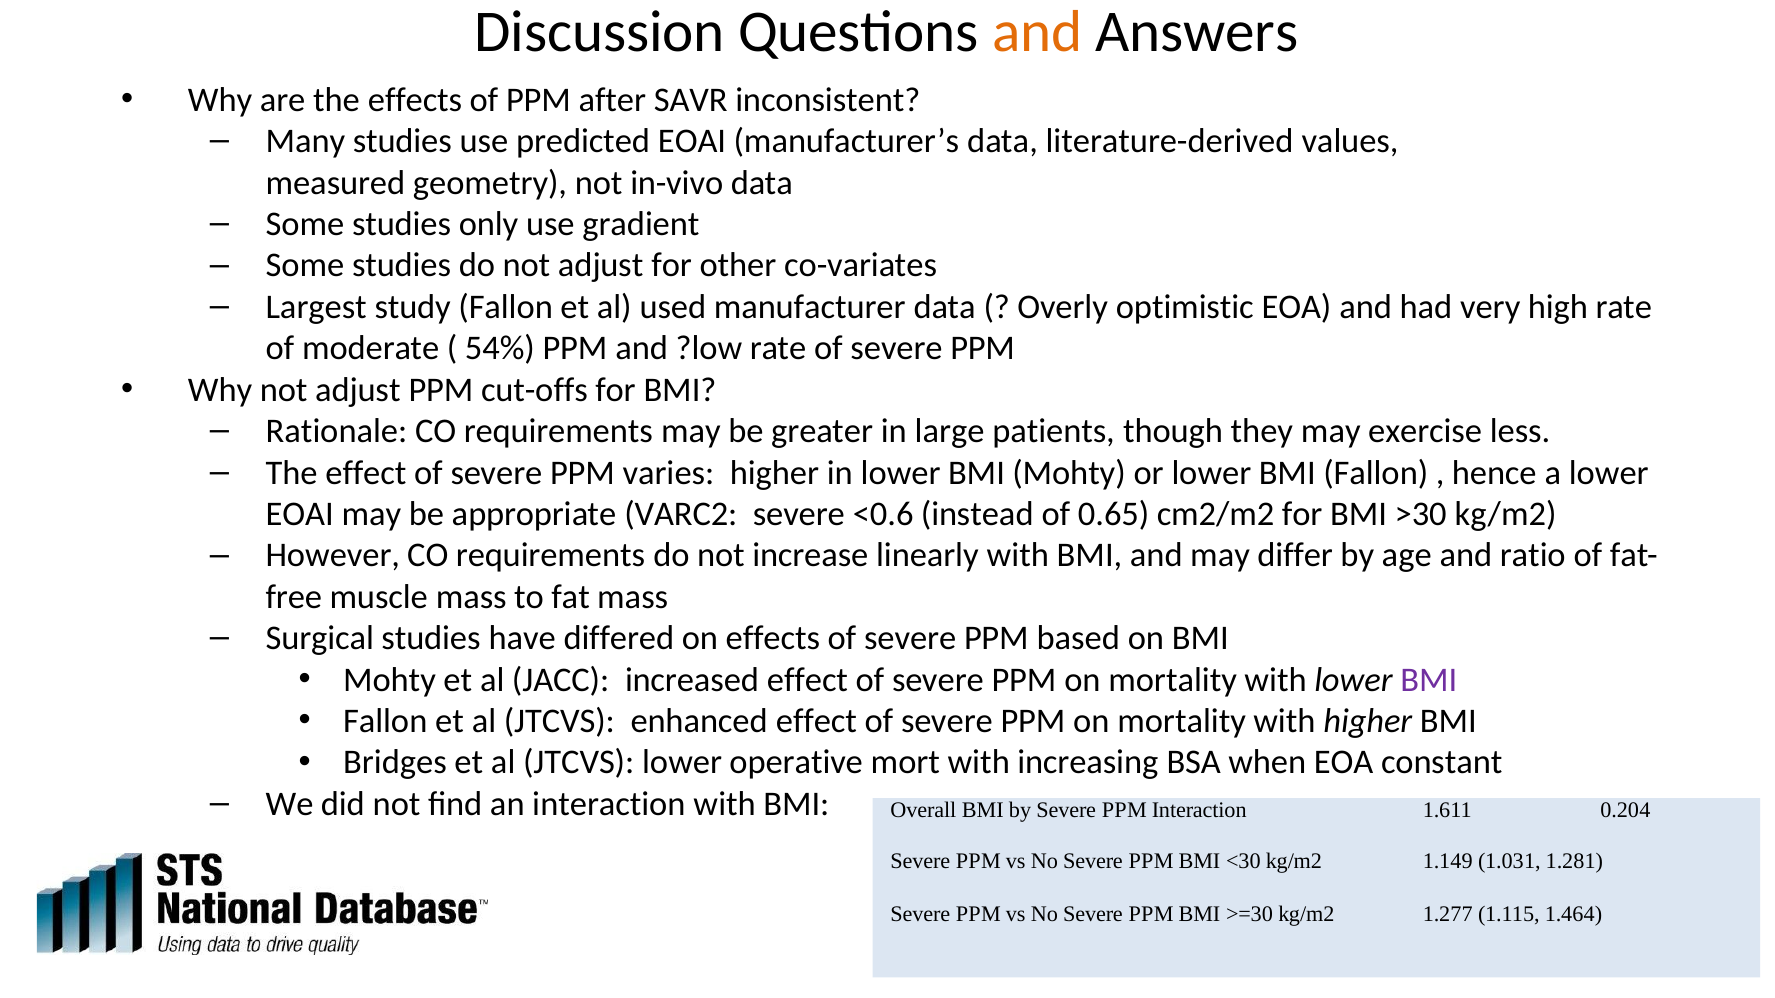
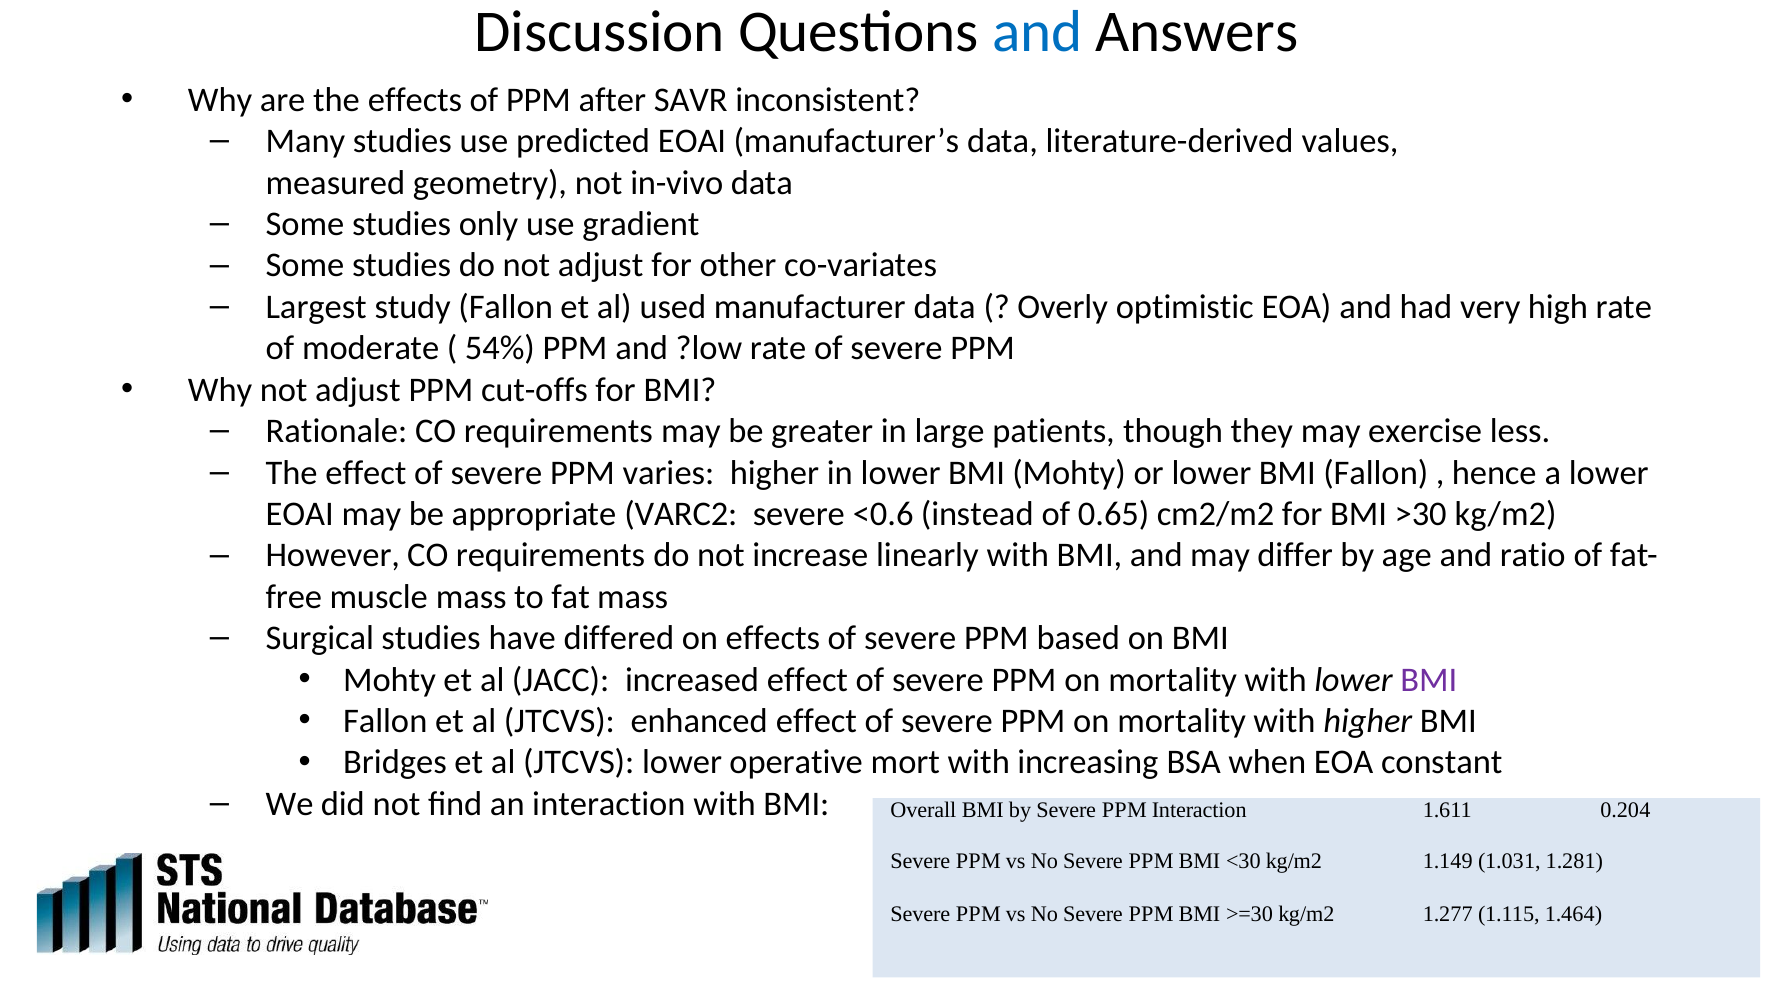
and at (1037, 32) colour: orange -> blue
